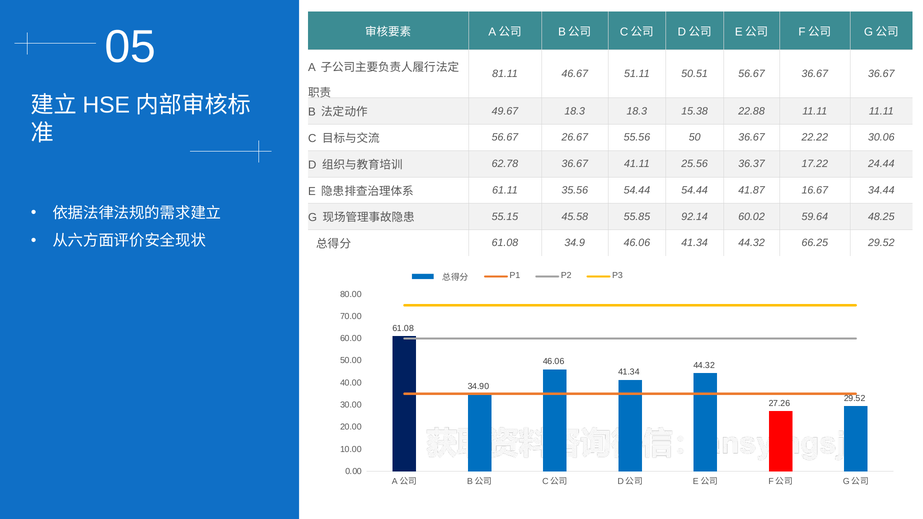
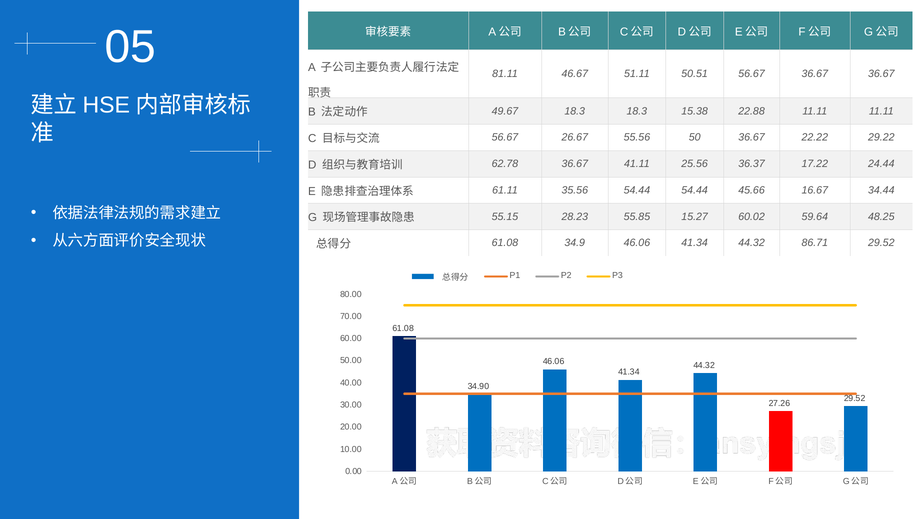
30.06: 30.06 -> 29.22
41.87: 41.87 -> 45.66
45.58: 45.58 -> 28.23
92.14: 92.14 -> 15.27
66.25: 66.25 -> 86.71
